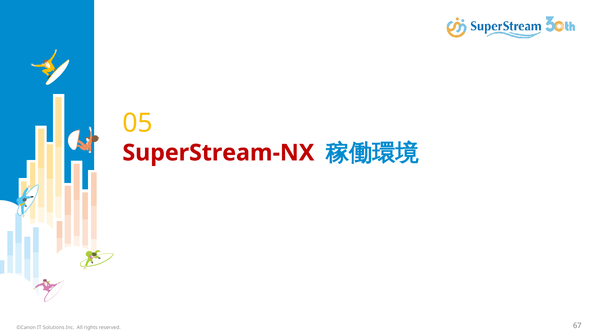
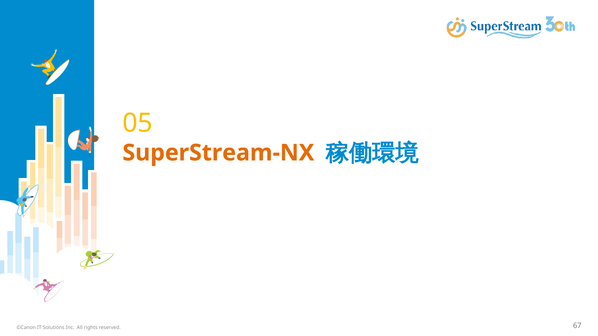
SuperStream-NX colour: red -> orange
